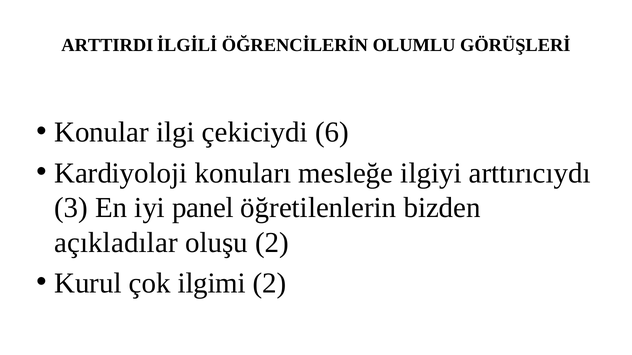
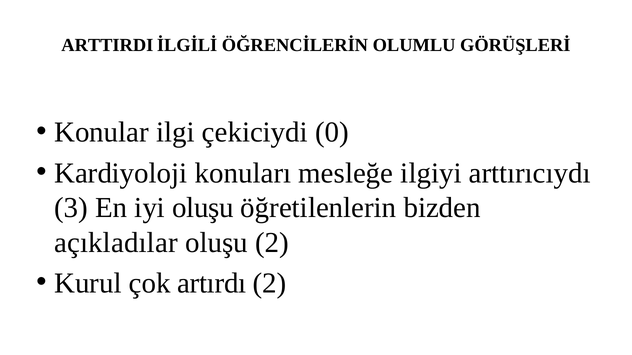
6: 6 -> 0
iyi panel: panel -> oluşu
ilgimi: ilgimi -> artırdı
